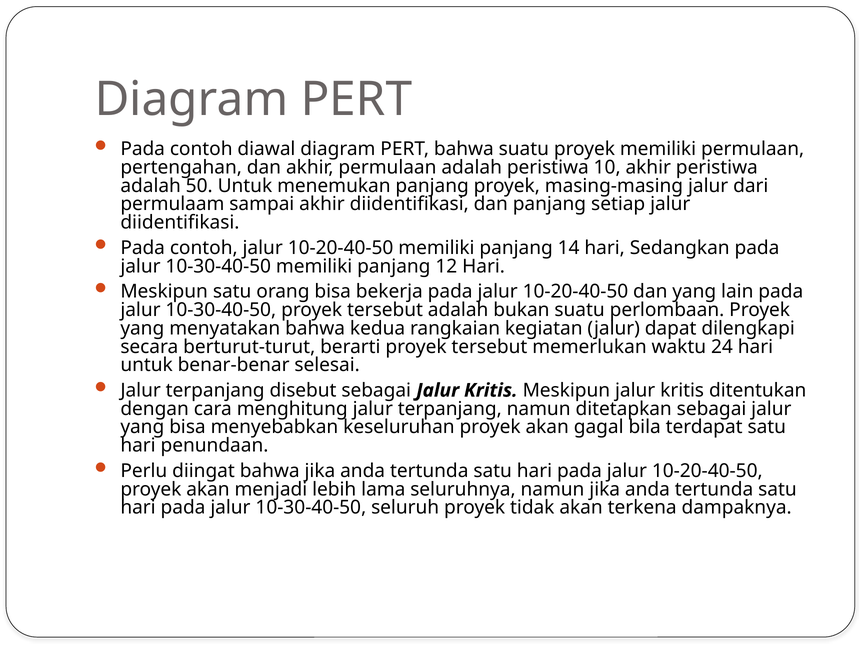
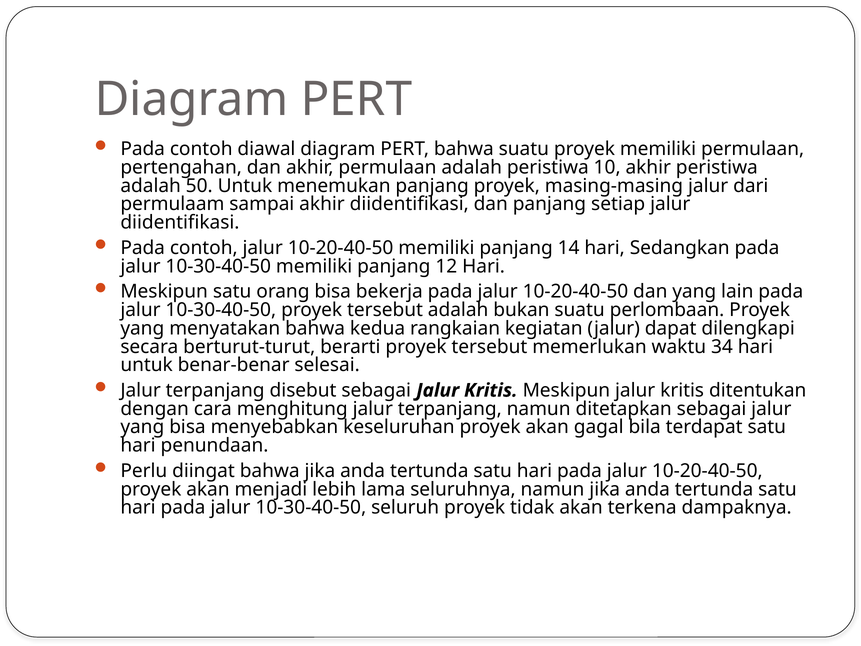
24: 24 -> 34
